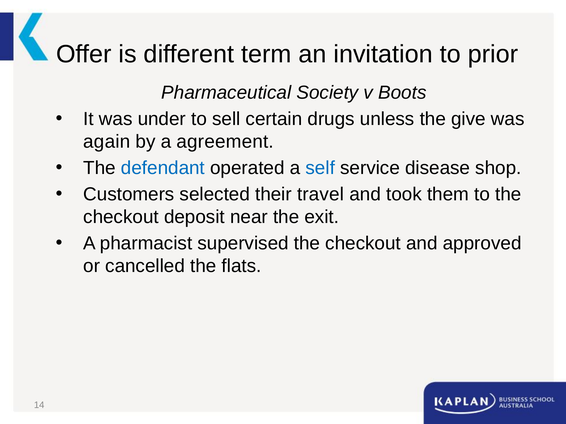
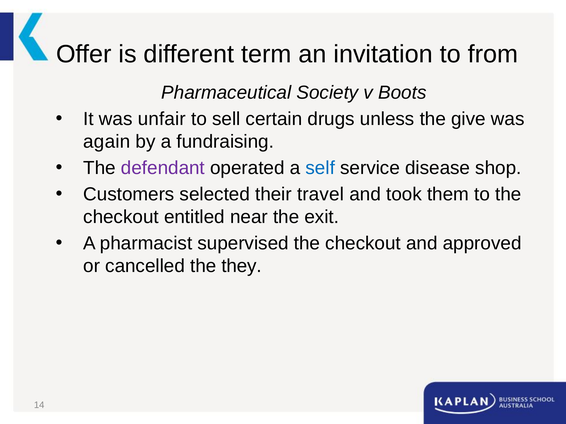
prior: prior -> from
under: under -> unfair
agreement: agreement -> fundraising
defendant colour: blue -> purple
deposit: deposit -> entitled
flats: flats -> they
